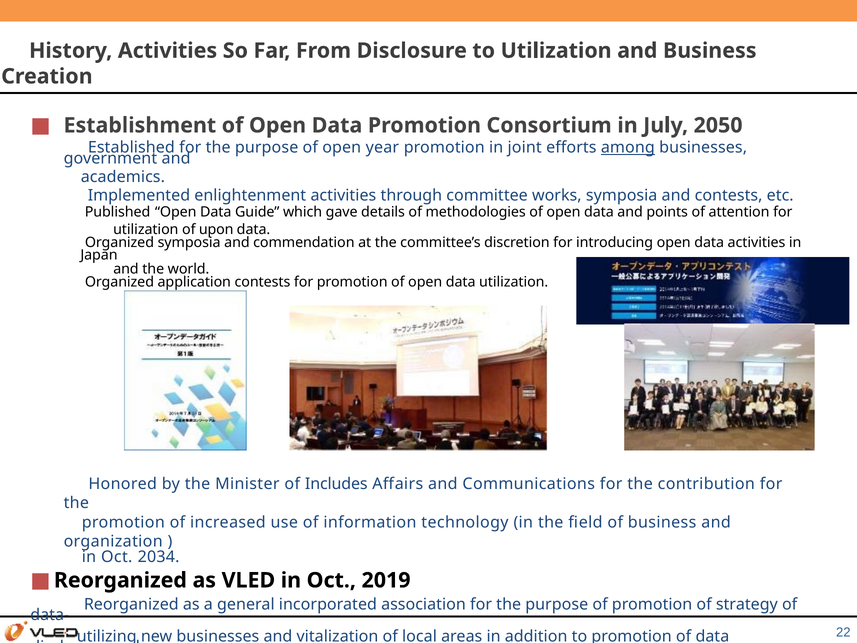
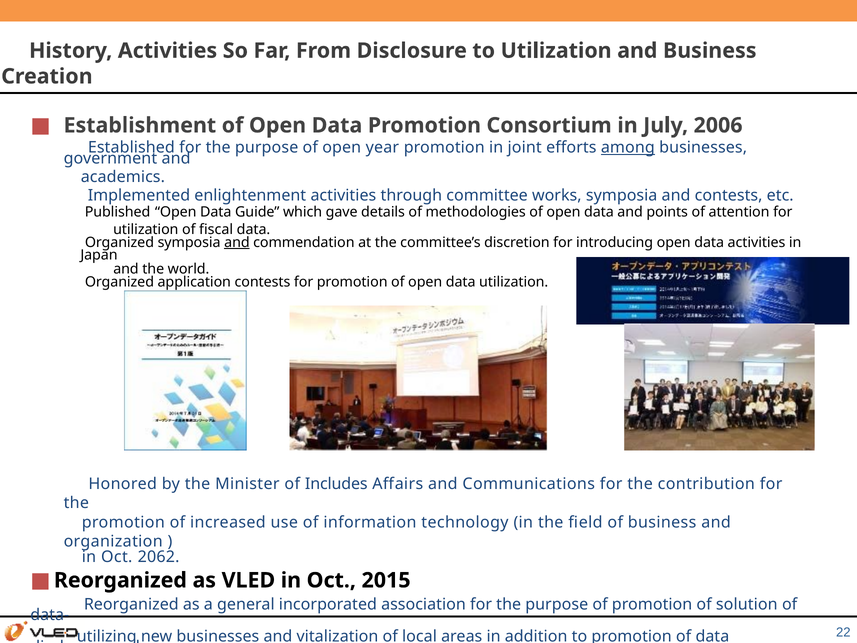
2050: 2050 -> 2006
upon: upon -> fiscal
and at (237, 242) underline: none -> present
2034: 2034 -> 2062
2019: 2019 -> 2015
strategy: strategy -> solution
